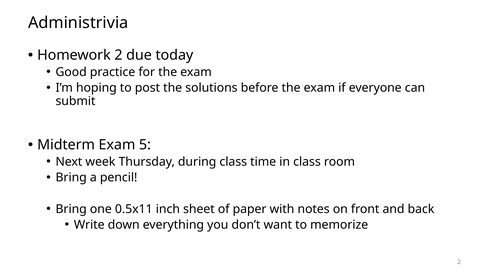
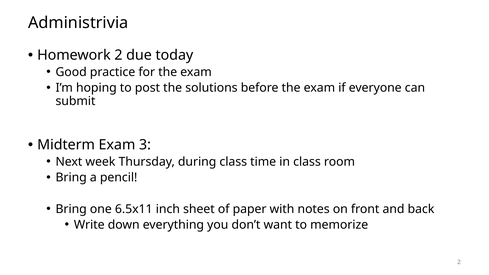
5: 5 -> 3
0.5x11: 0.5x11 -> 6.5x11
